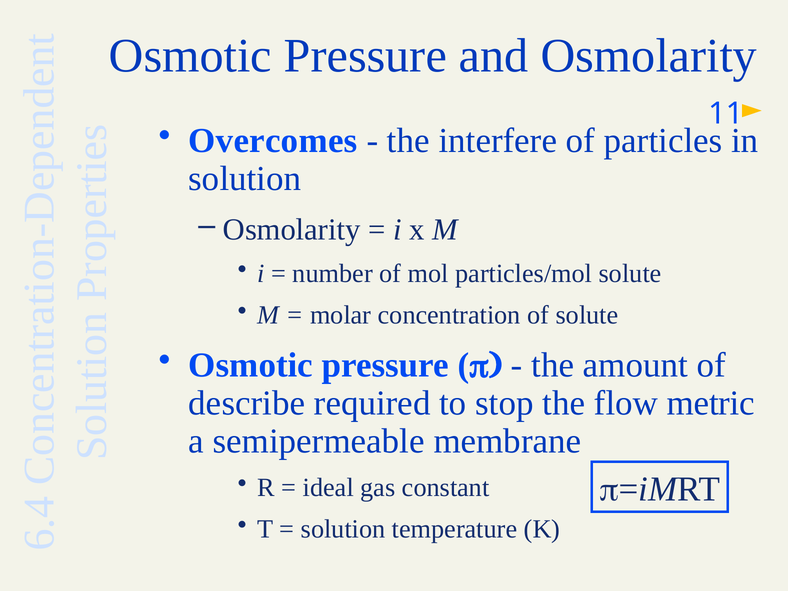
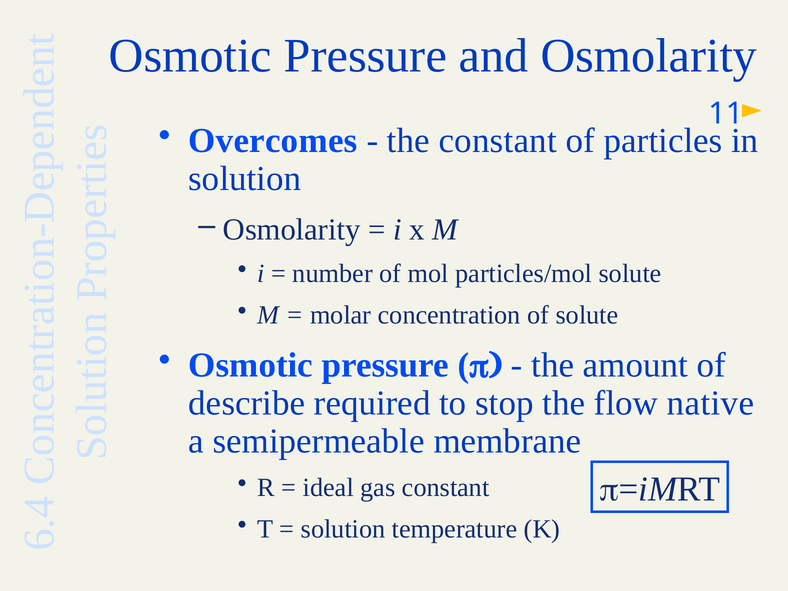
the interfere: interfere -> constant
metric: metric -> native
